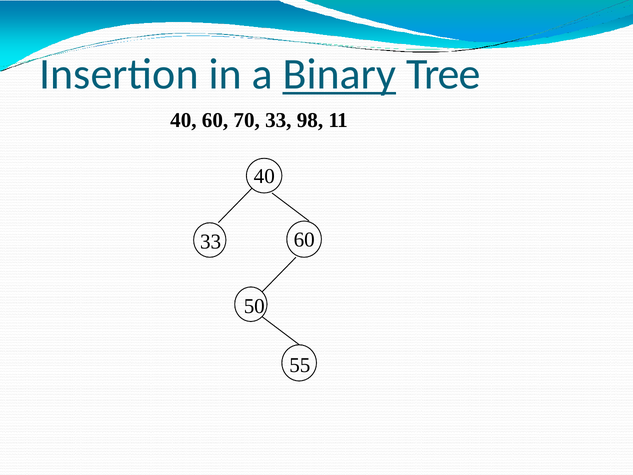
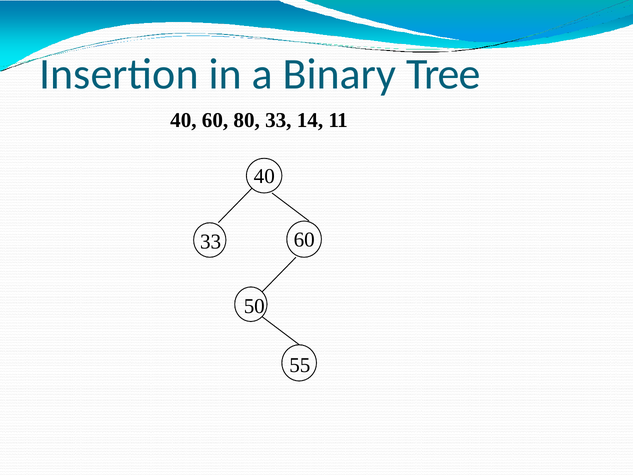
Binary underline: present -> none
70: 70 -> 80
98: 98 -> 14
